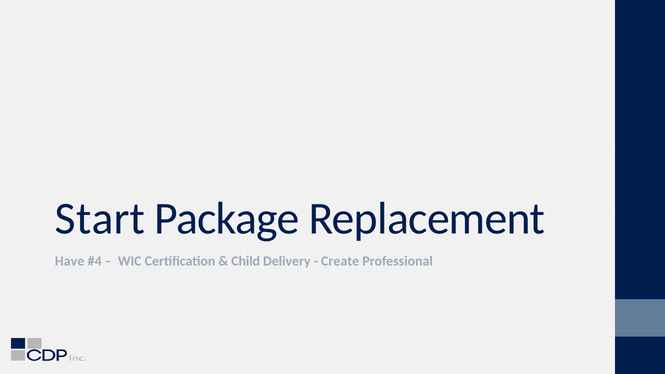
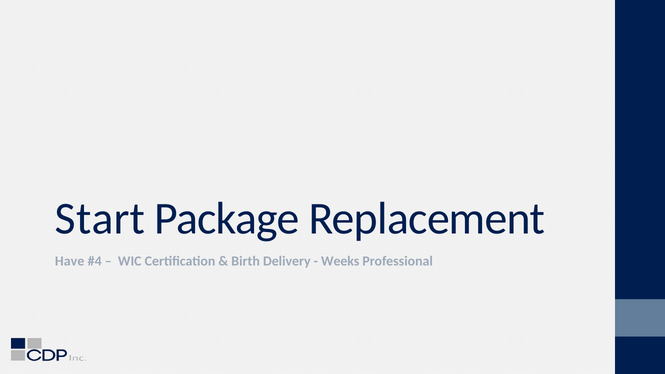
Child: Child -> Birth
Create: Create -> Weeks
